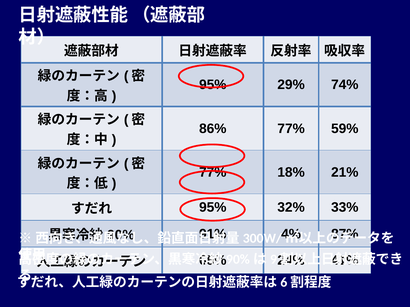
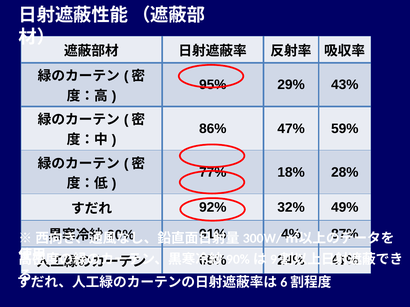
74%: 74% -> 43%
86% 77%: 77% -> 47%
21%: 21% -> 28%
95% at (213, 208): 95% -> 92%
33%: 33% -> 49%
